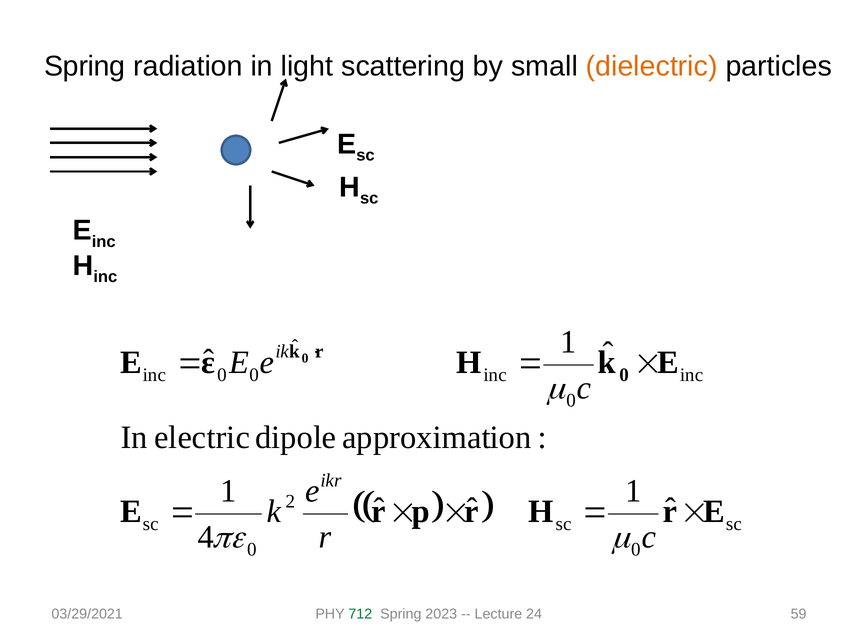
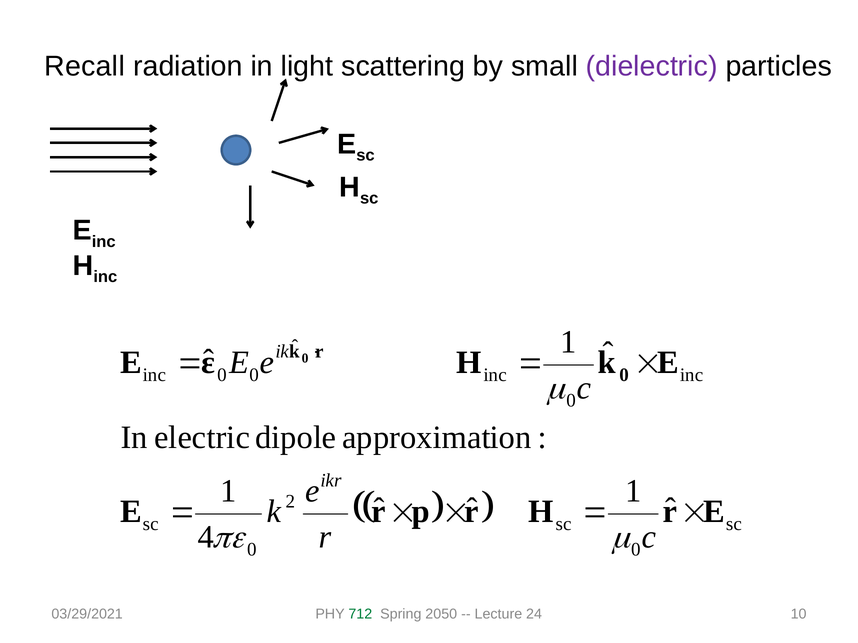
Spring at (85, 66): Spring -> Recall
dielectric colour: orange -> purple
2023: 2023 -> 2050
59: 59 -> 10
